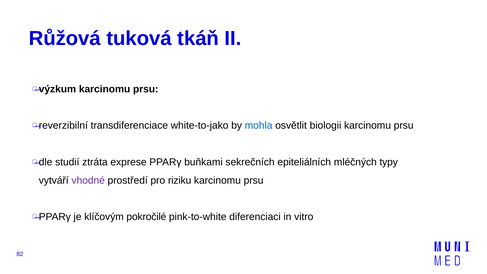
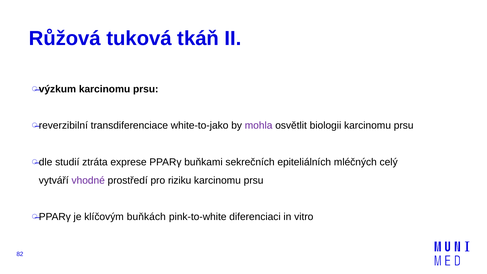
mohla colour: blue -> purple
typy: typy -> celý
pokročilé: pokročilé -> buňkách
